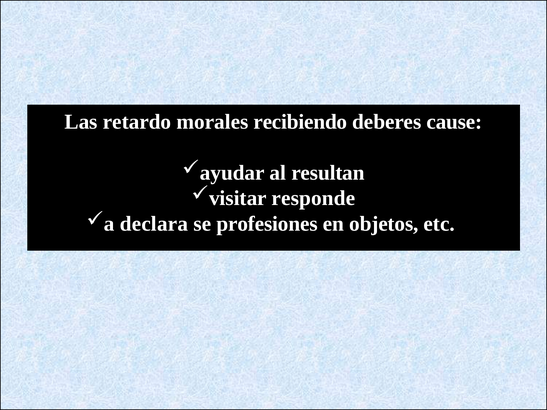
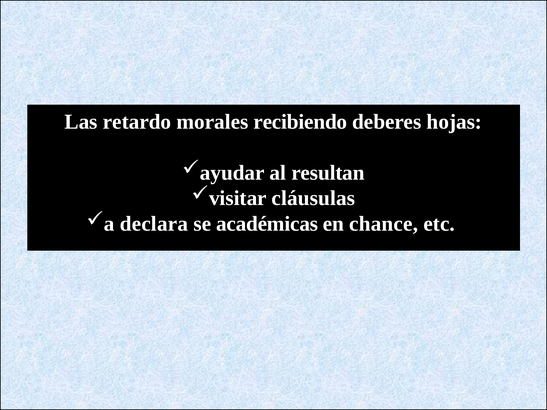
cause: cause -> hojas
responde: responde -> cláusulas
profesiones: profesiones -> académicas
objetos: objetos -> chance
